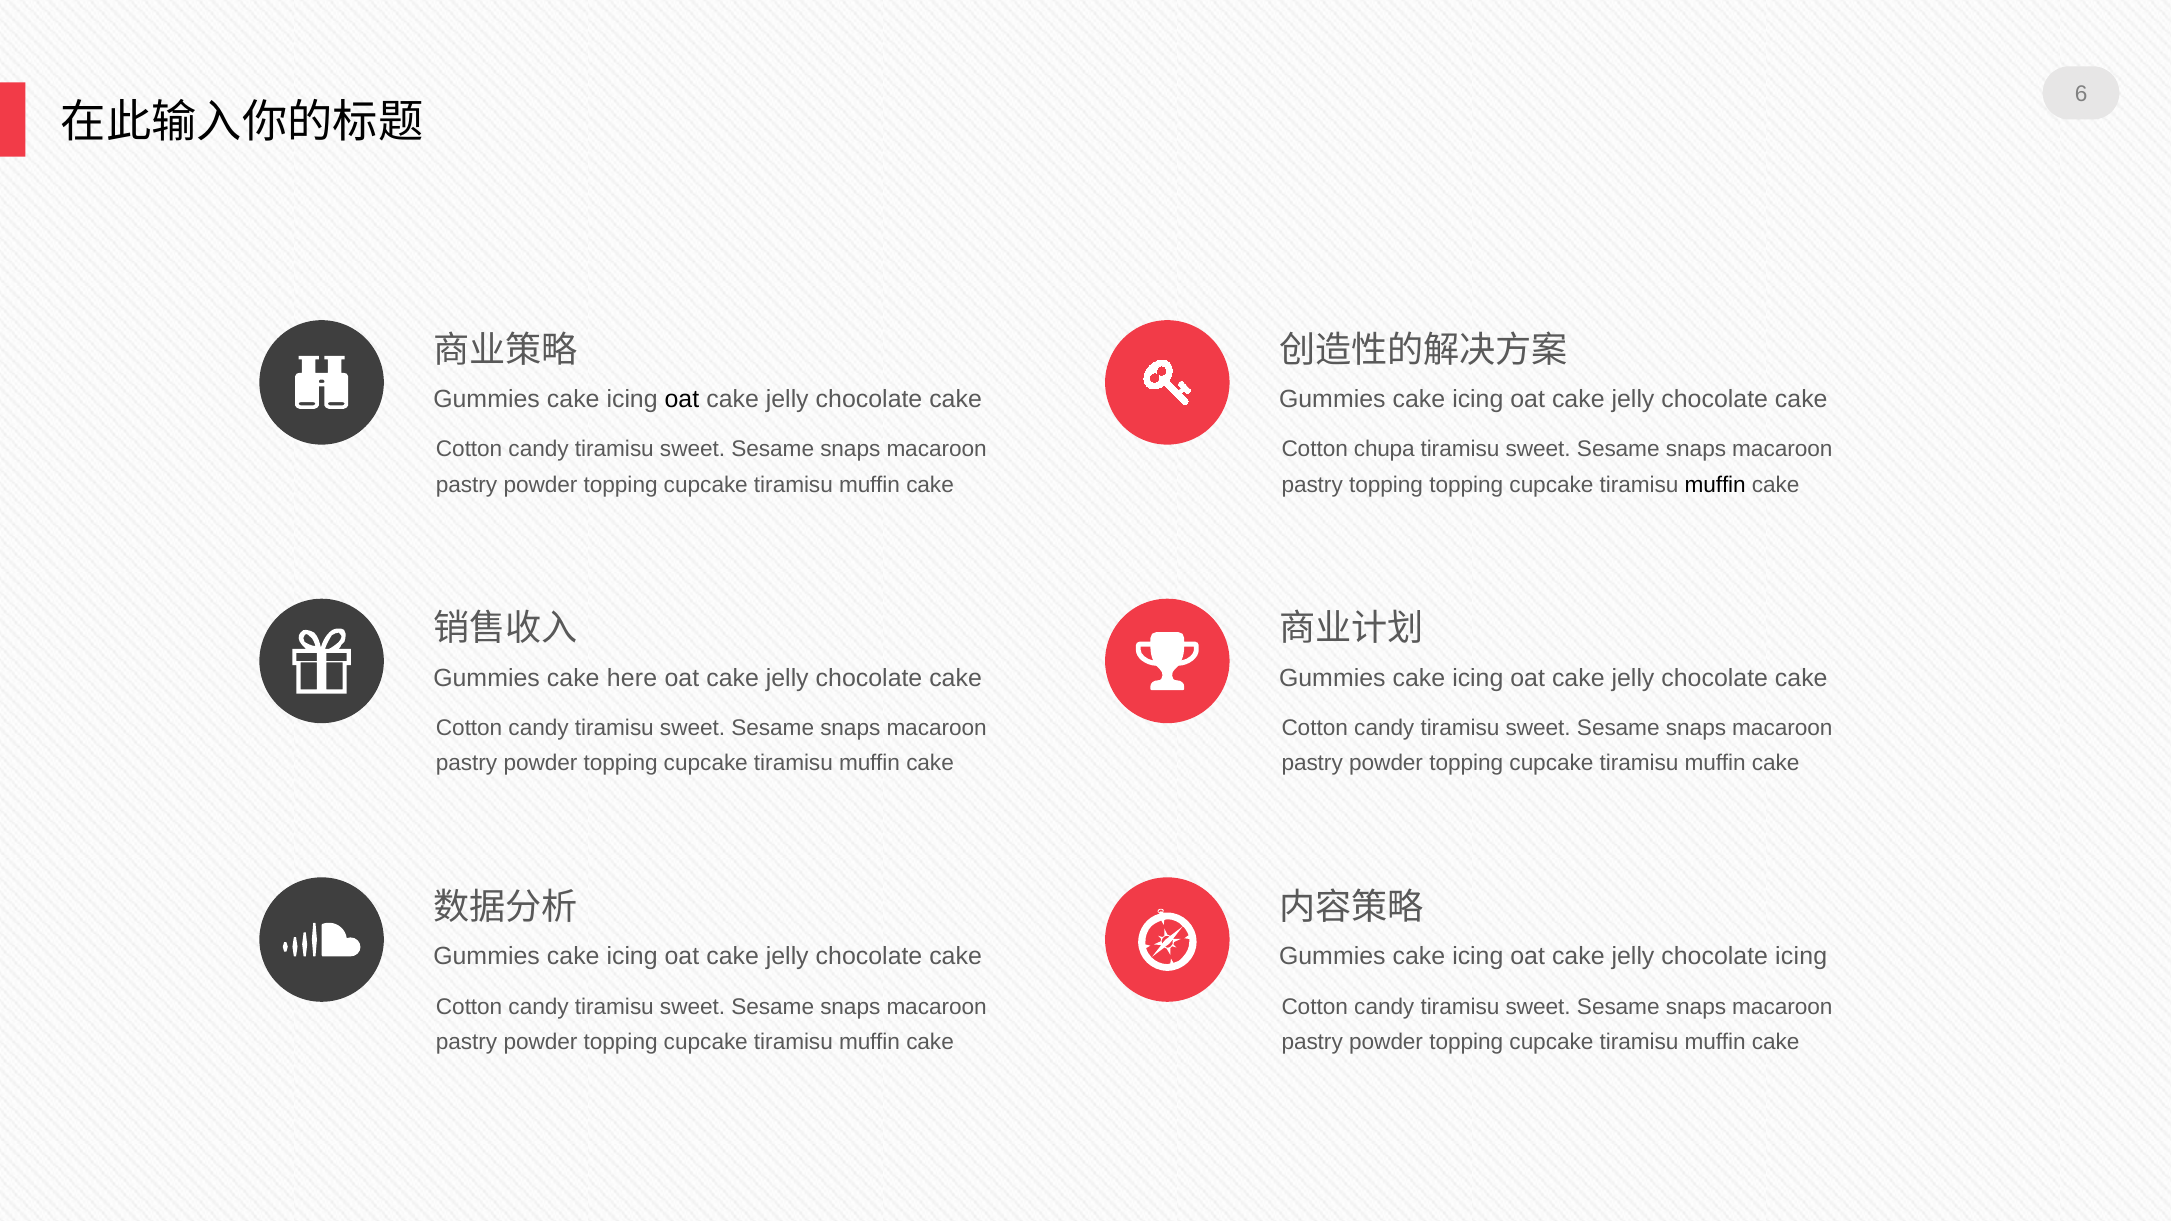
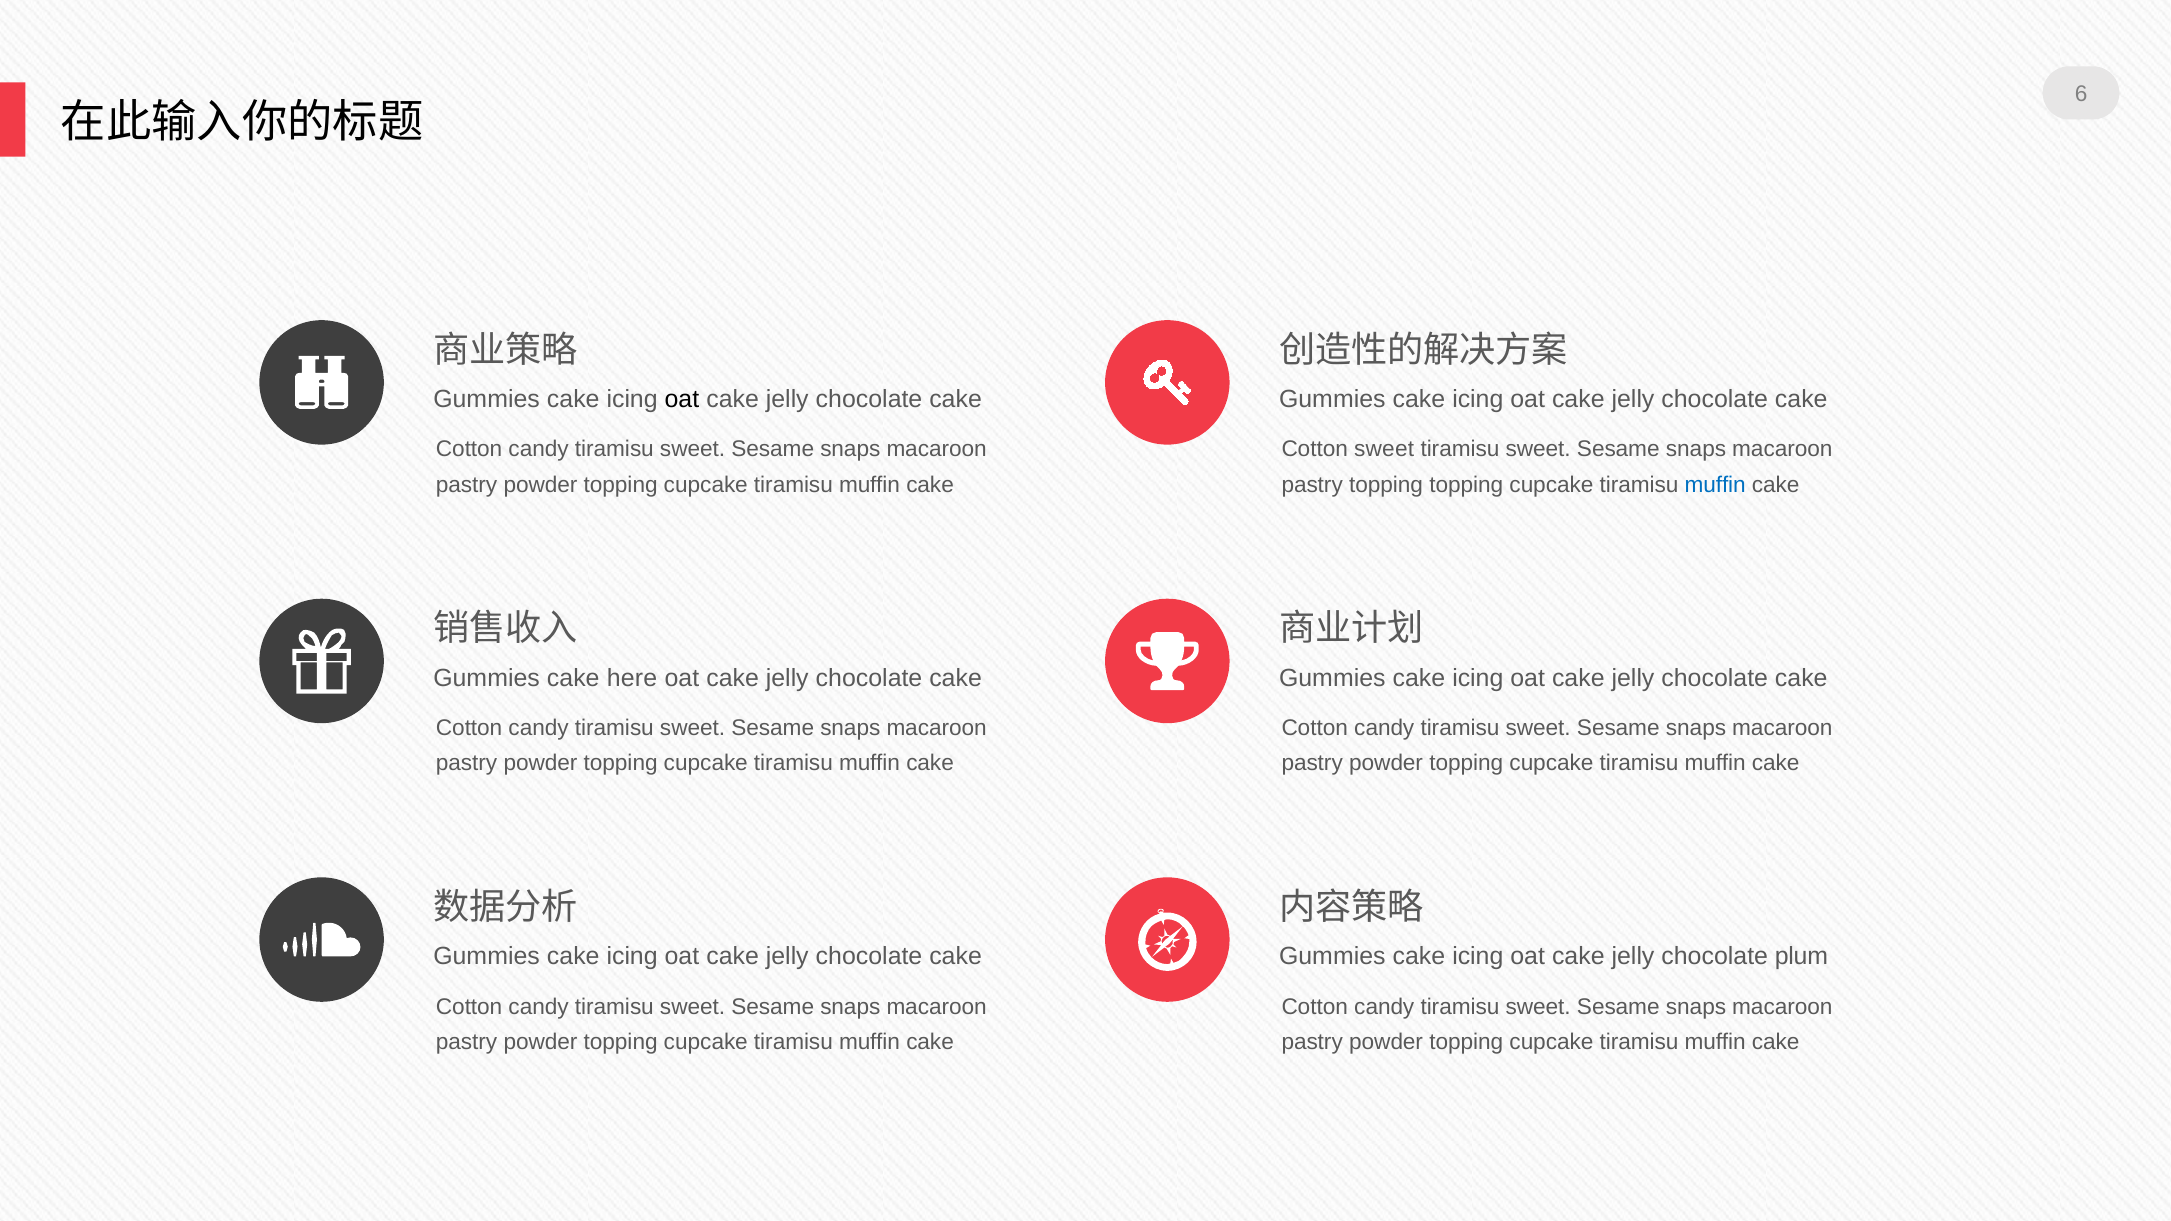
Cotton chupa: chupa -> sweet
muffin at (1715, 485) colour: black -> blue
chocolate icing: icing -> plum
